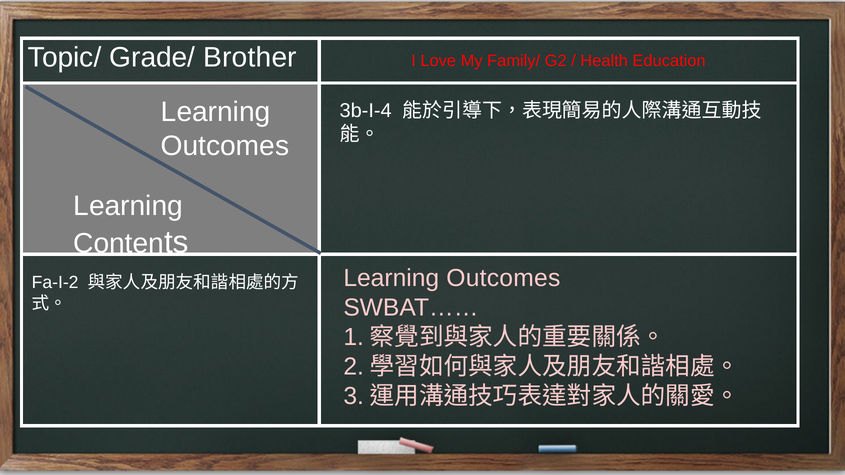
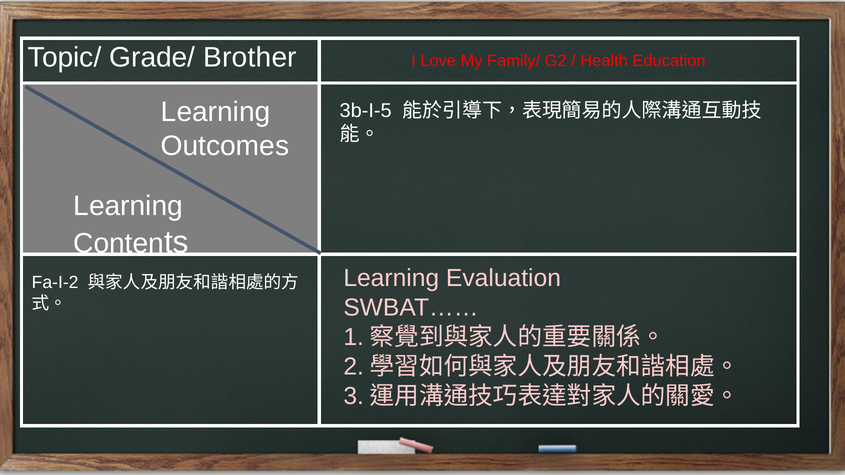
3b-I-4: 3b-I-4 -> 3b-I-5
Outcomes at (503, 278): Outcomes -> Evaluation
